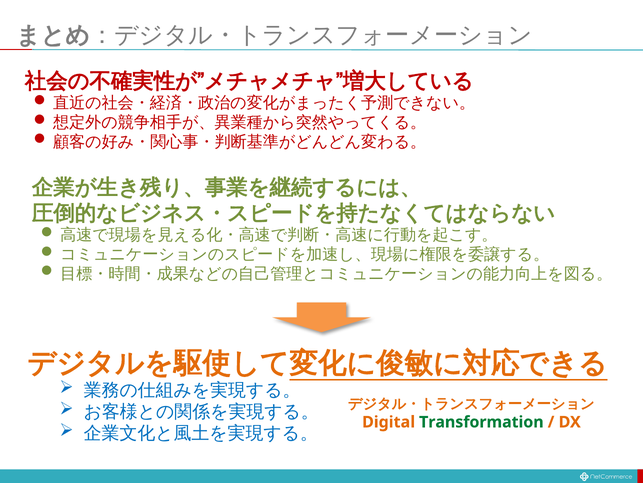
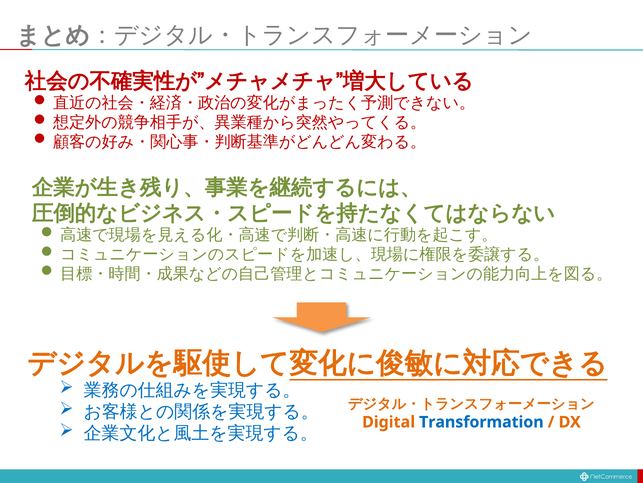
Transformation colour: green -> blue
